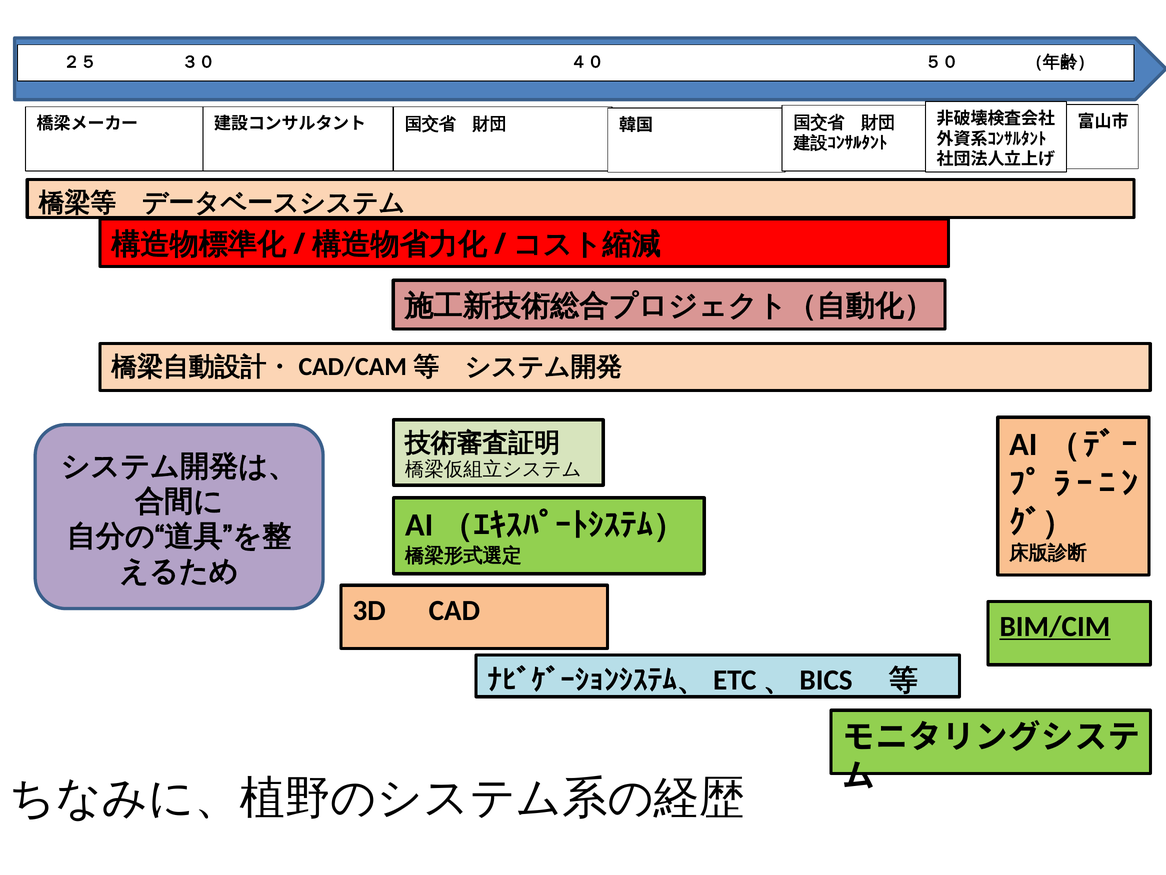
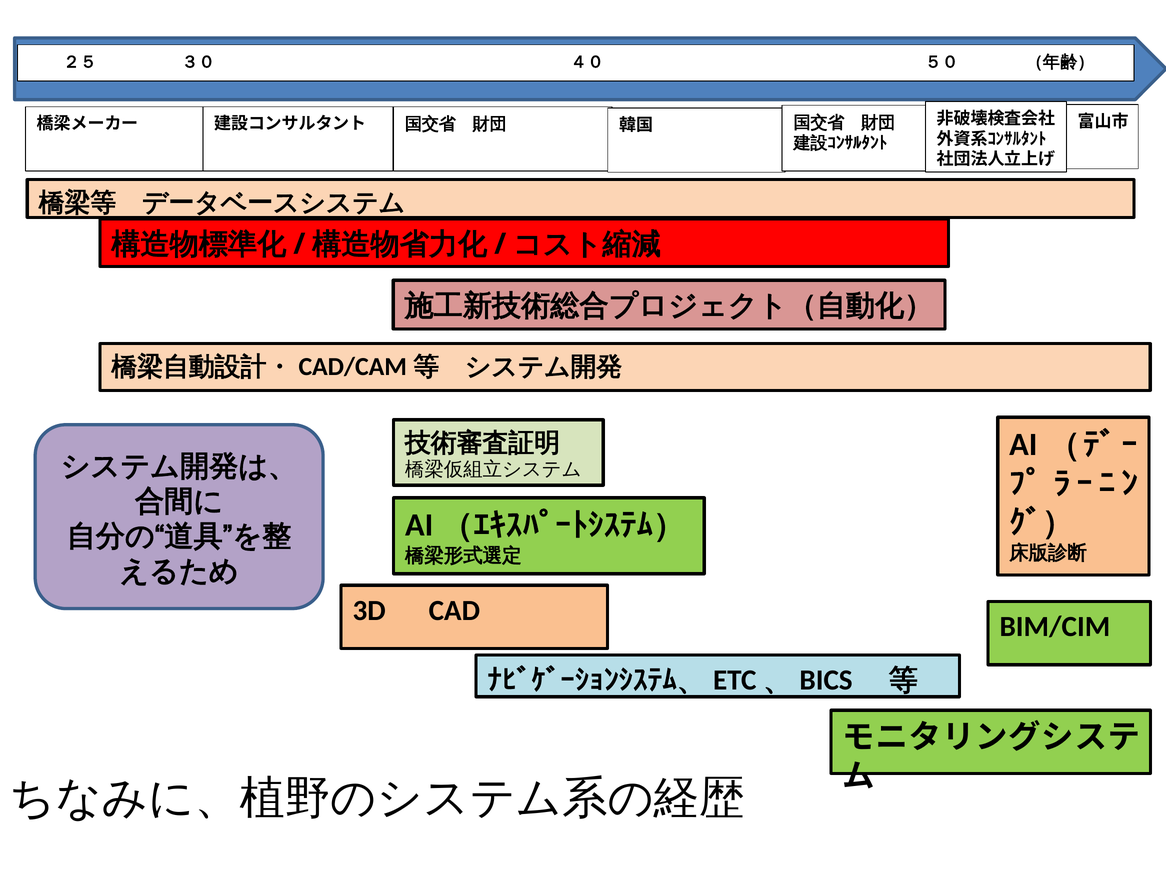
BIM/CIM underline: present -> none
